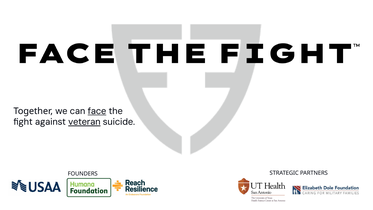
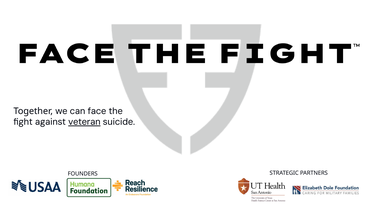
face underline: present -> none
